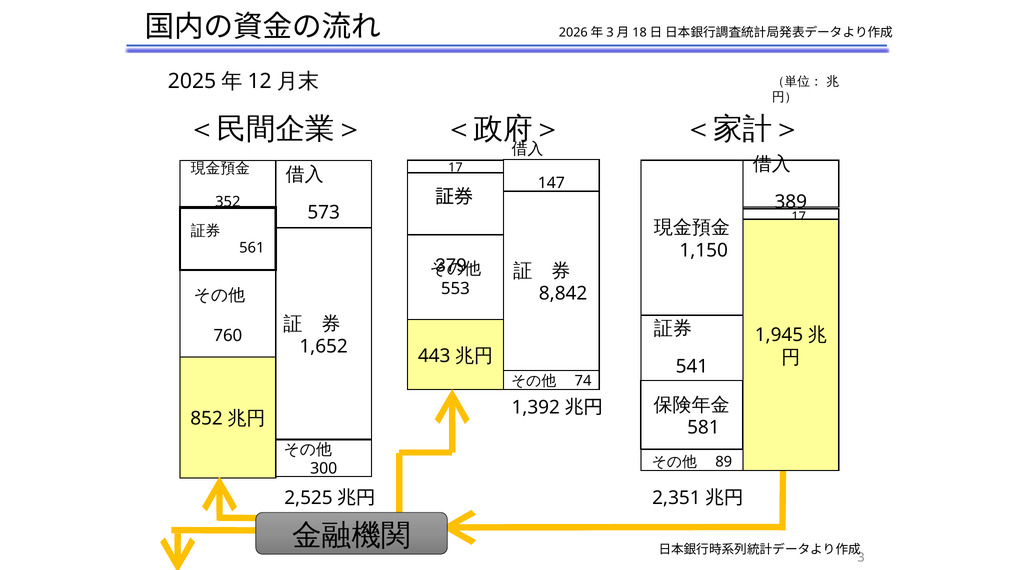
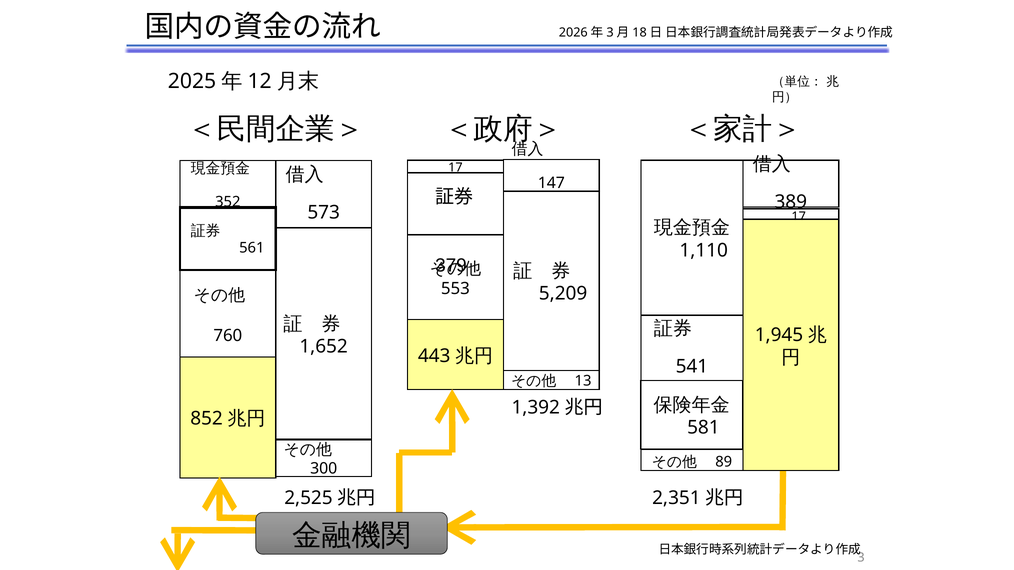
1,150: 1,150 -> 1,110
8,842: 8,842 -> 5,209
74: 74 -> 13
